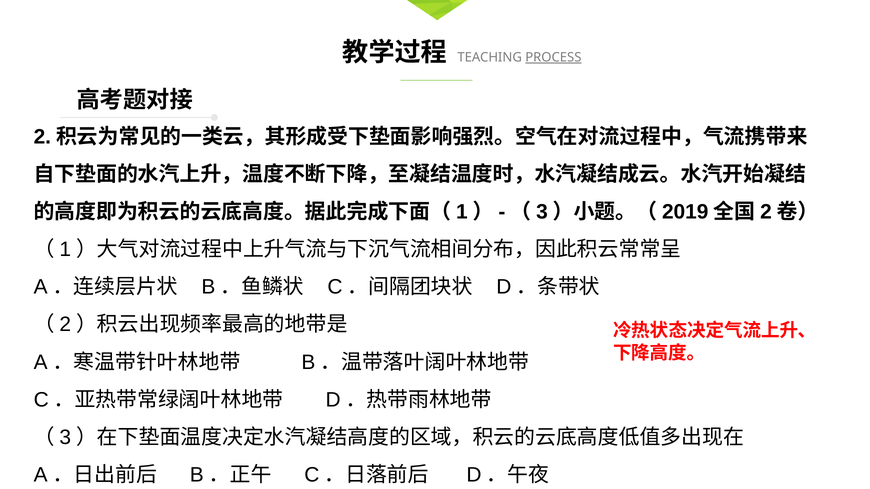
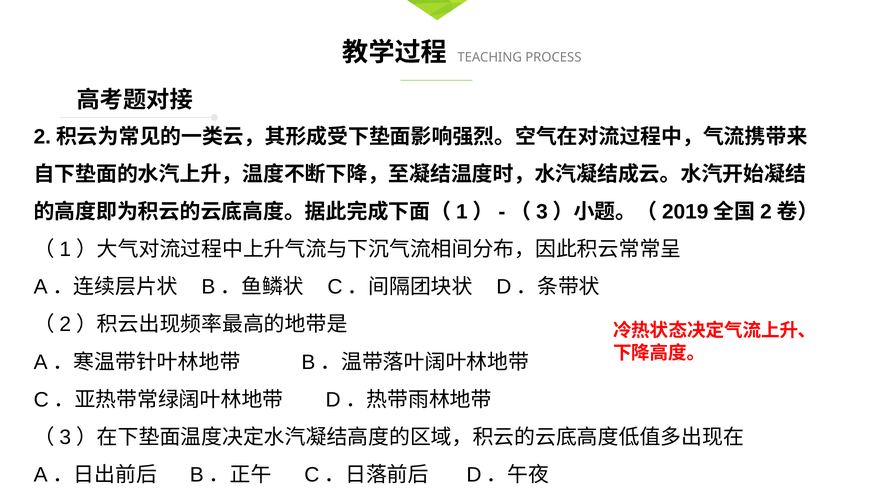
PROCESS underline: present -> none
